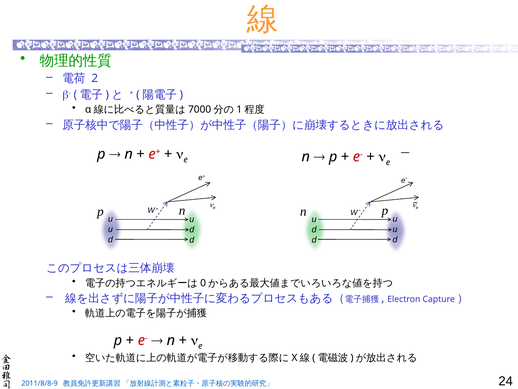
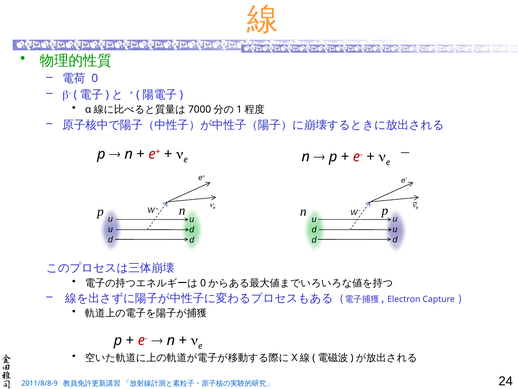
2: 2 -> 0
